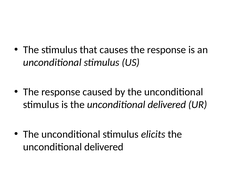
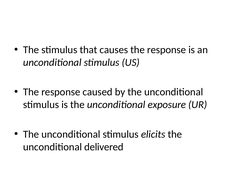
is the unconditional delivered: delivered -> exposure
